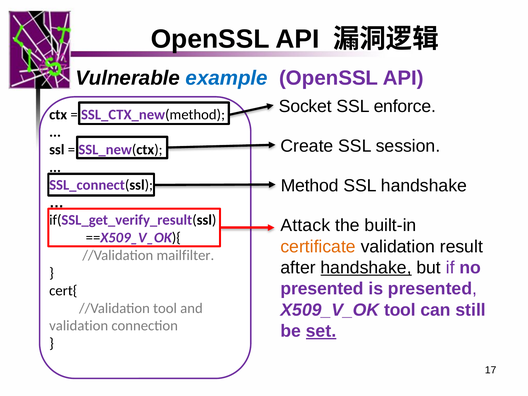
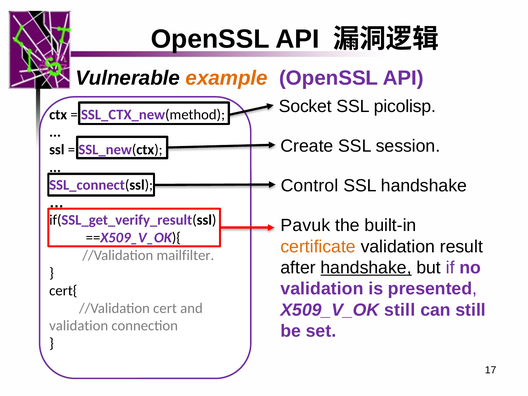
example colour: blue -> orange
enforce: enforce -> picolisp
Method: Method -> Control
Attack: Attack -> Pavuk
presented at (322, 289): presented -> validation
X509_V_OK tool: tool -> still
//Validation tool: tool -> cert
set underline: present -> none
